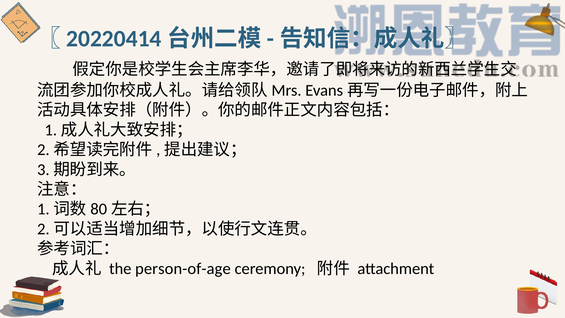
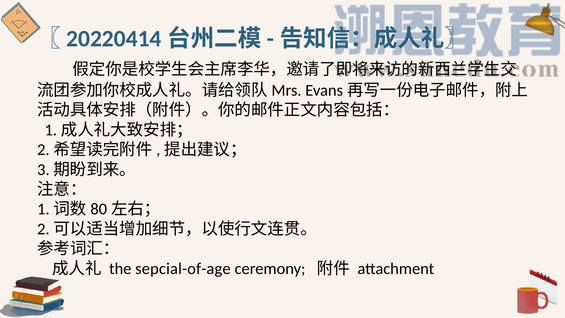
person-of-age: person-of-age -> sepcial-of-age
